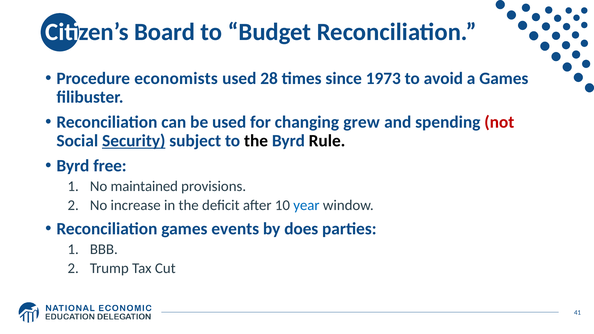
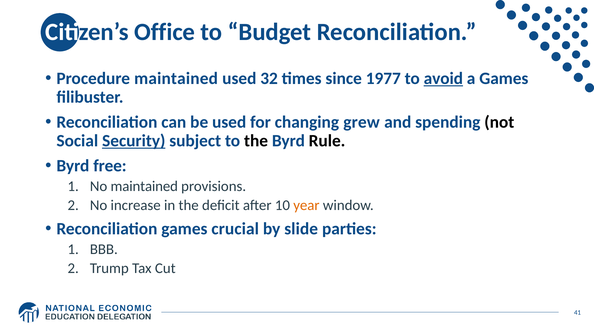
Board: Board -> Office
Procedure economists: economists -> maintained
28: 28 -> 32
1973: 1973 -> 1977
avoid underline: none -> present
not colour: red -> black
year colour: blue -> orange
events: events -> crucial
does: does -> slide
